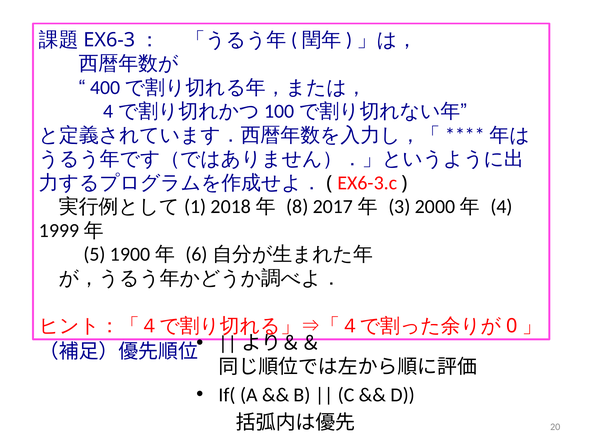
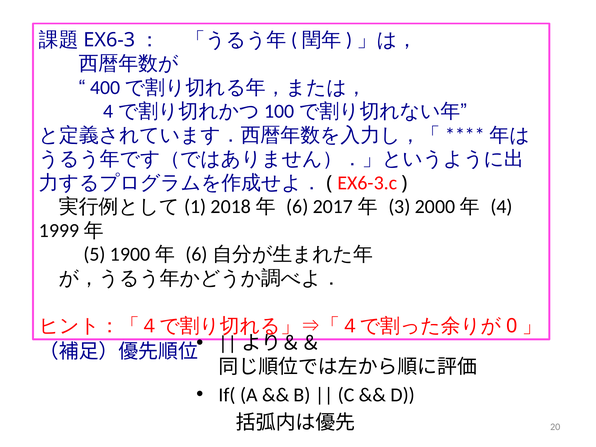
8: 8 -> 6
